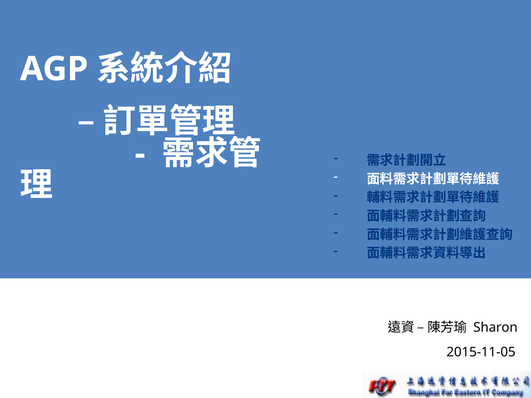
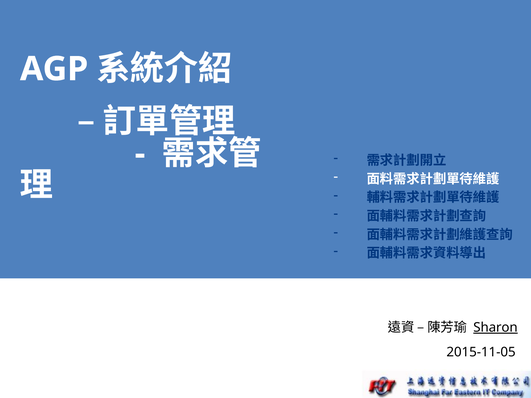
Sharon underline: none -> present
